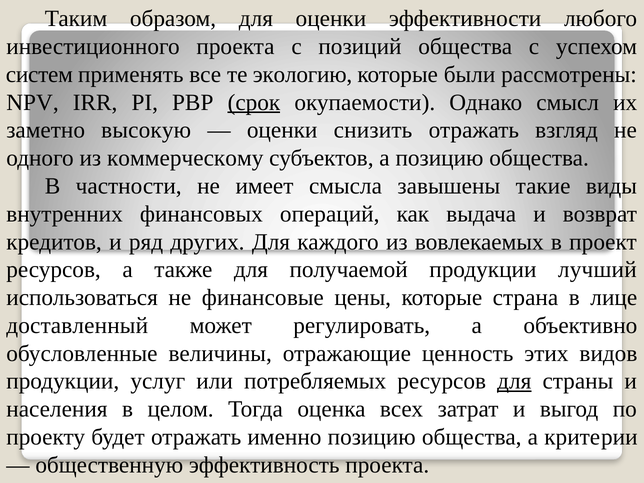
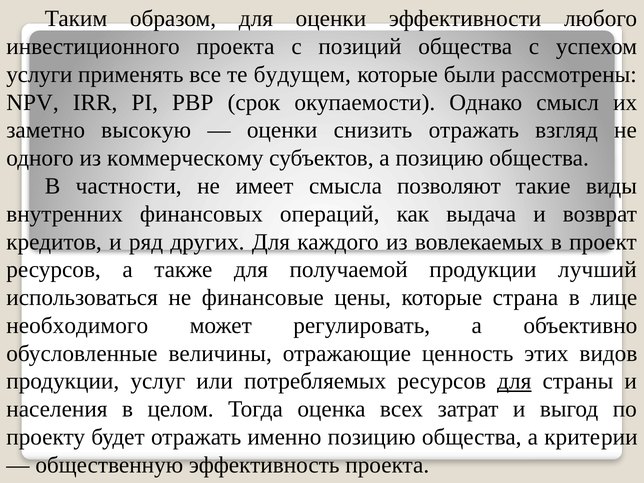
систем: систем -> услуги
экологию: экологию -> будущем
срок underline: present -> none
завышены: завышены -> позволяют
доставленный: доставленный -> необходимого
